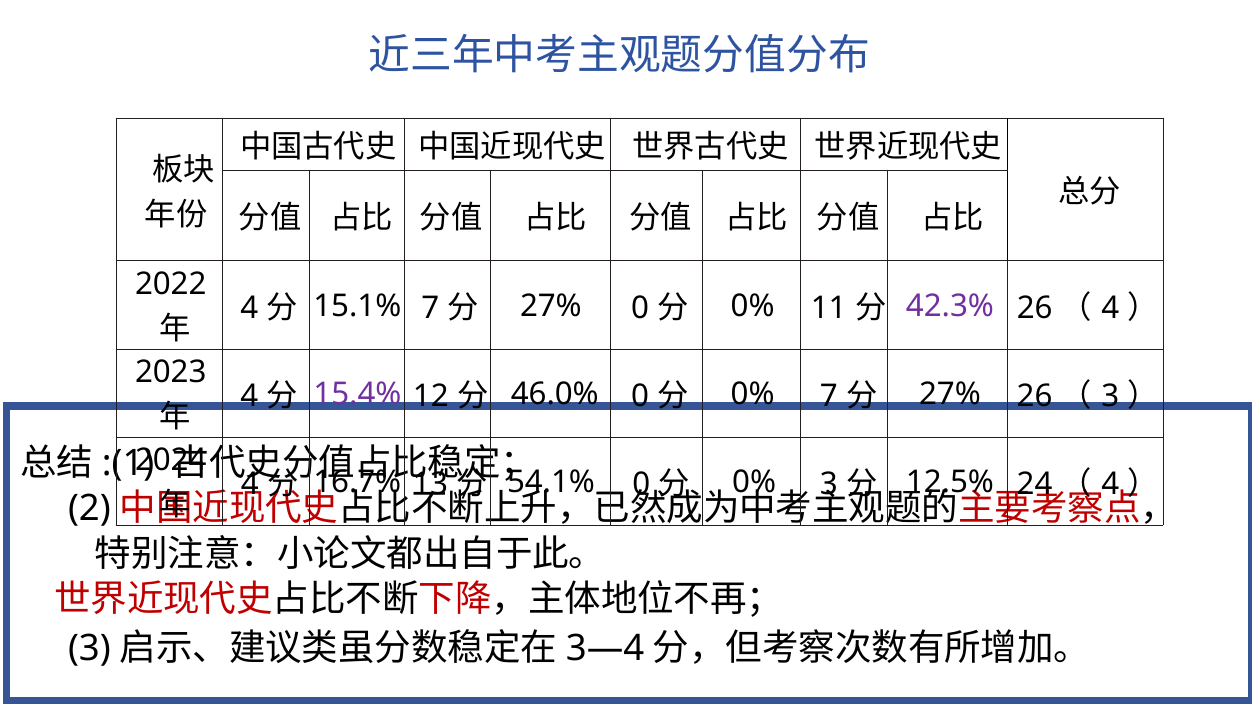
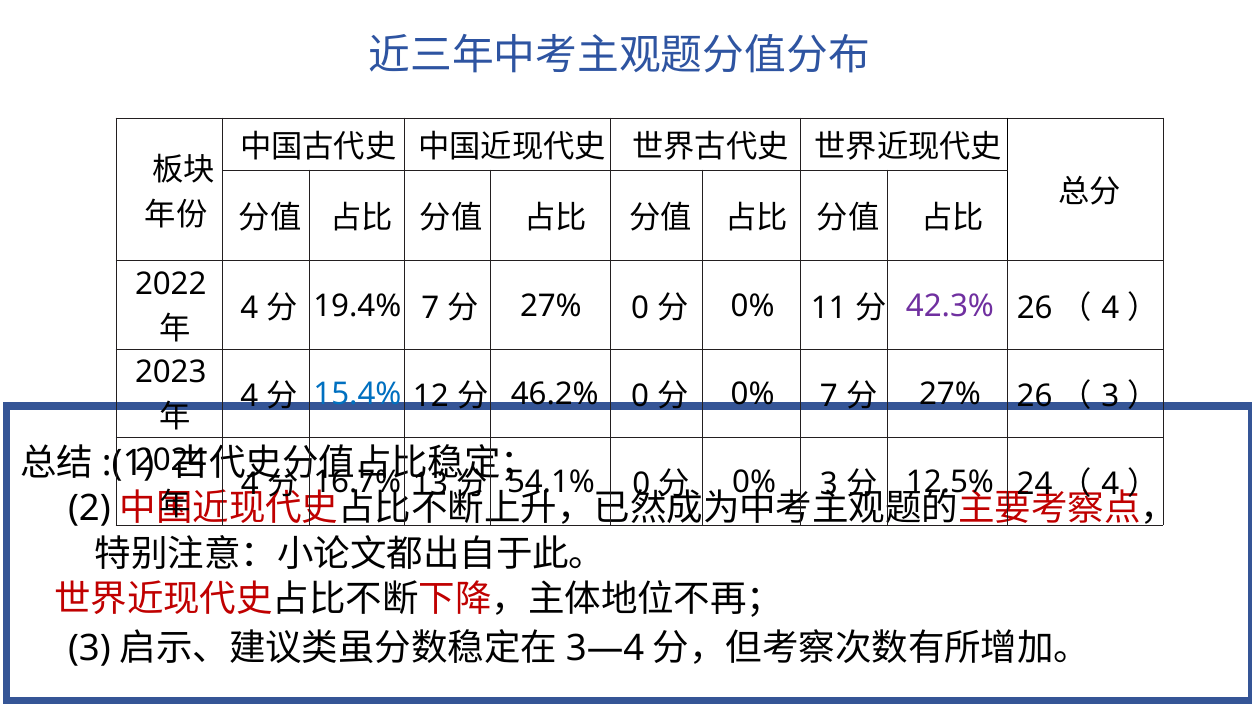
15.1%: 15.1% -> 19.4%
15.4% colour: purple -> blue
46.0%: 46.0% -> 46.2%
